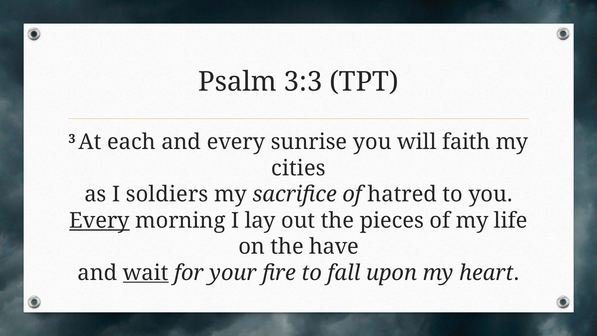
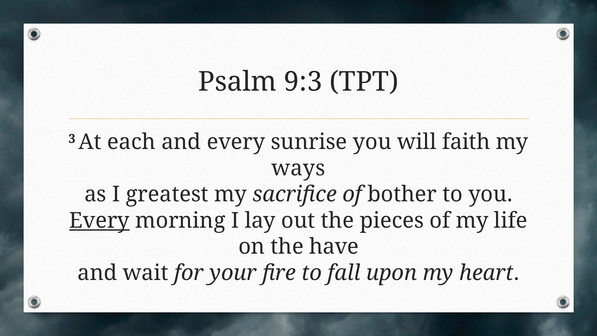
3:3: 3:3 -> 9:3
cities: cities -> ways
soldiers: soldiers -> greatest
hatred: hatred -> bother
wait underline: present -> none
